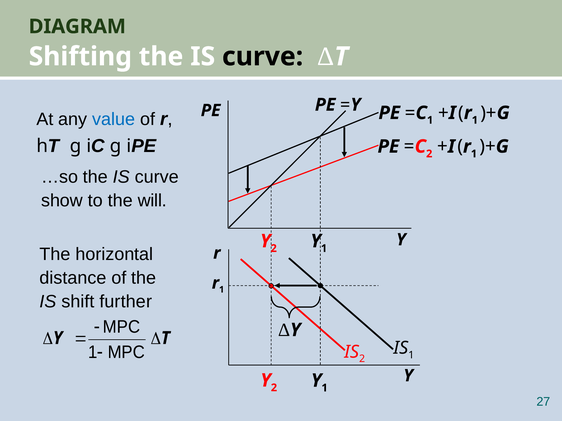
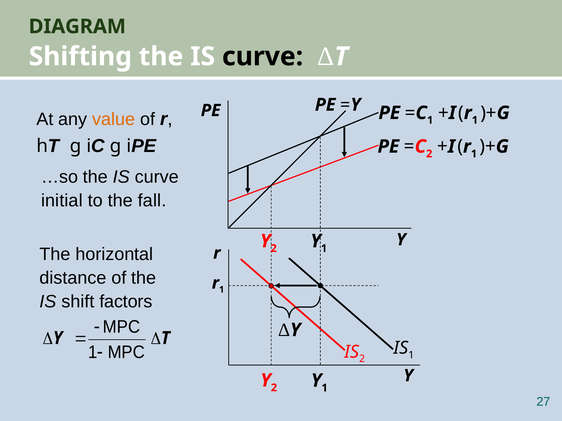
value colour: blue -> orange
show: show -> initial
will: will -> fall
further: further -> factors
